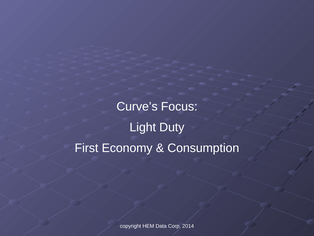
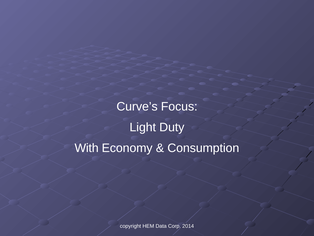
First: First -> With
